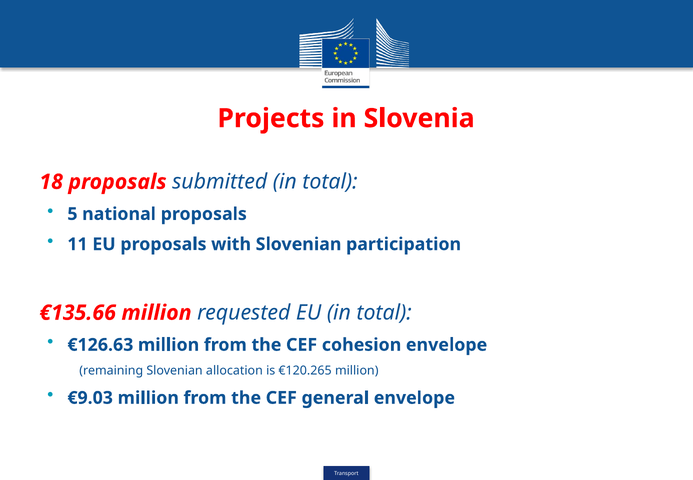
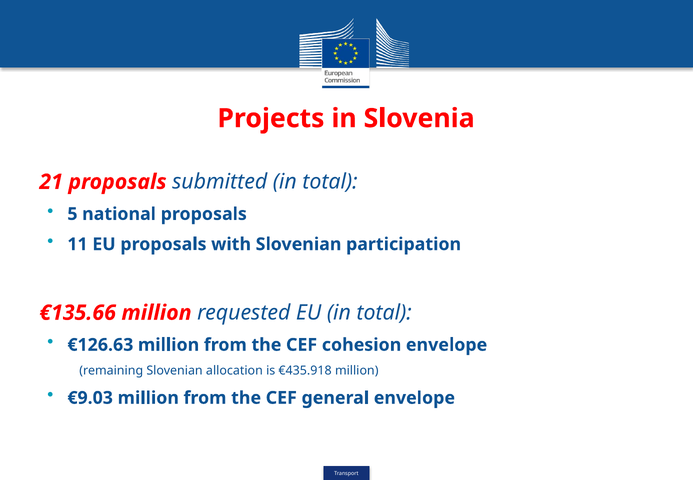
18: 18 -> 21
€120.265: €120.265 -> €435.918
